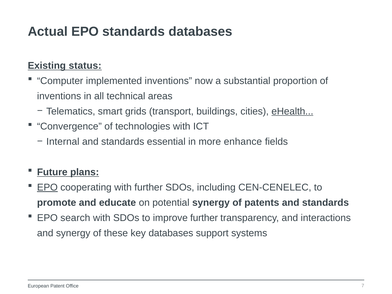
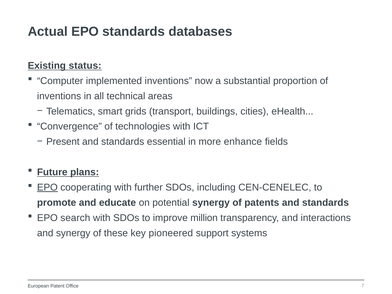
eHealth underline: present -> none
Internal: Internal -> Present
improve further: further -> million
key databases: databases -> pioneered
